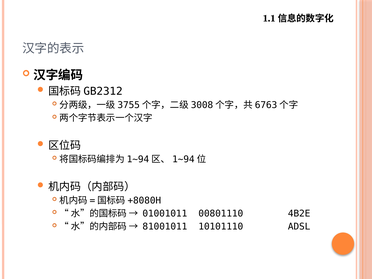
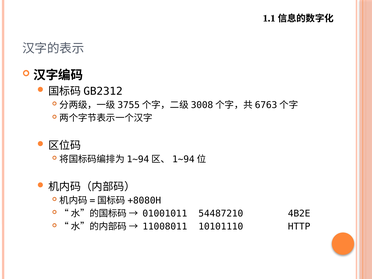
00801110: 00801110 -> 54487210
81001011: 81001011 -> 11008011
ADSL: ADSL -> HTTP
